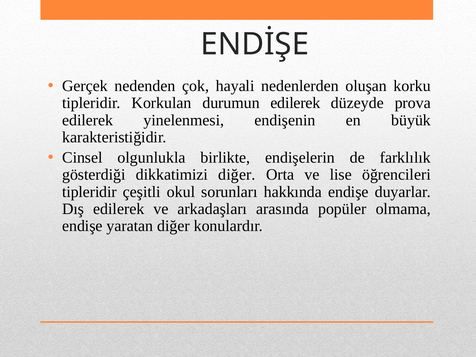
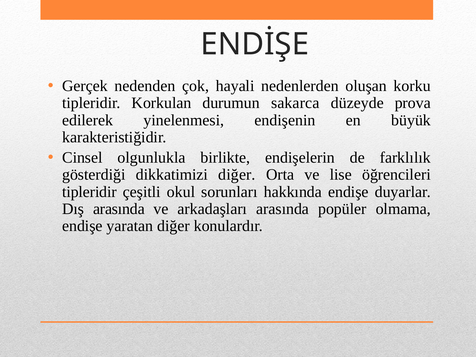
durumun edilerek: edilerek -> sakarca
Dış edilerek: edilerek -> arasında
